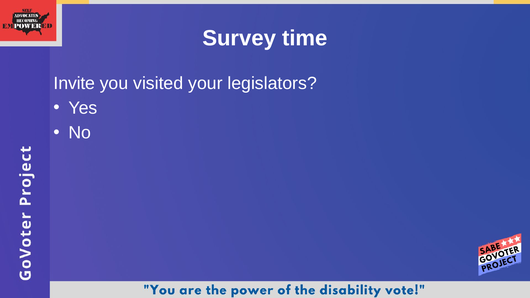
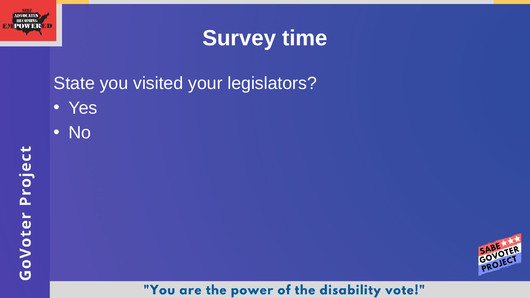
Invite: Invite -> State
